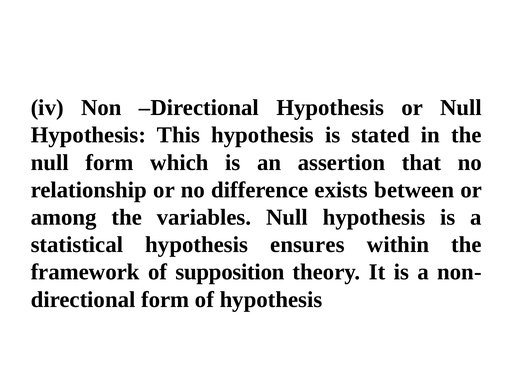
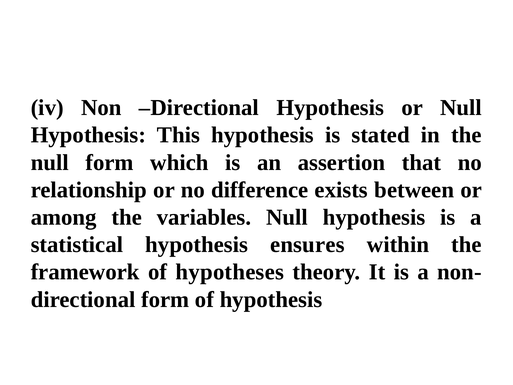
supposition: supposition -> hypotheses
